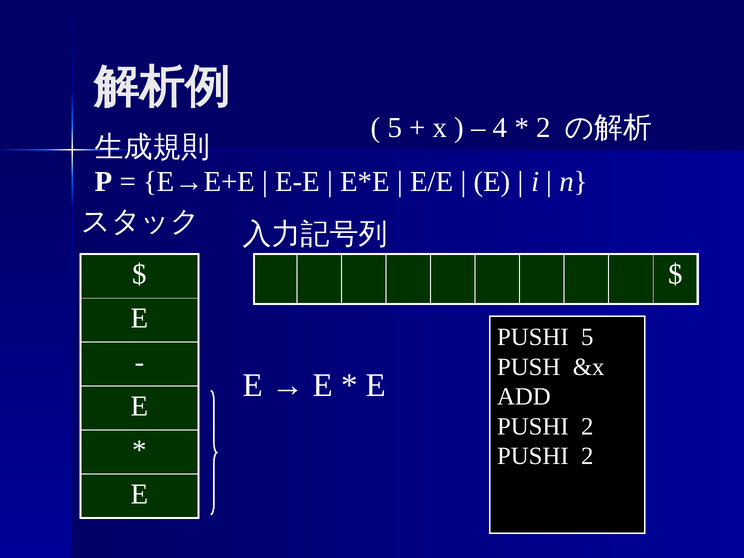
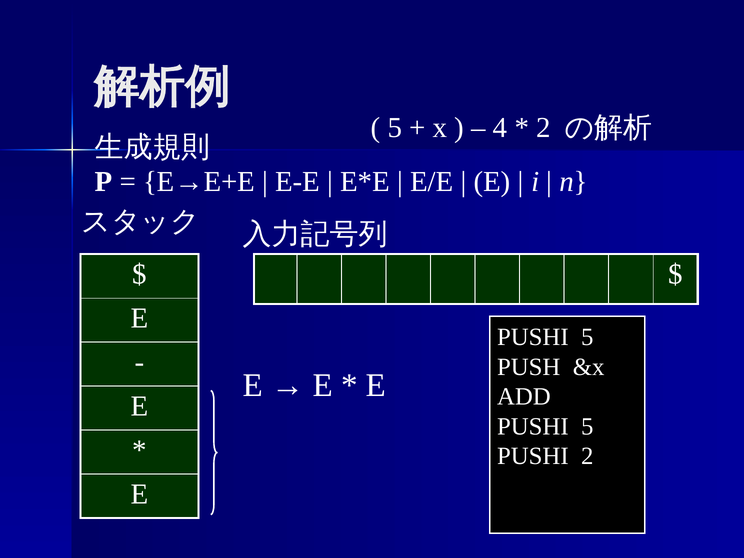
2 at (587, 426): 2 -> 5
